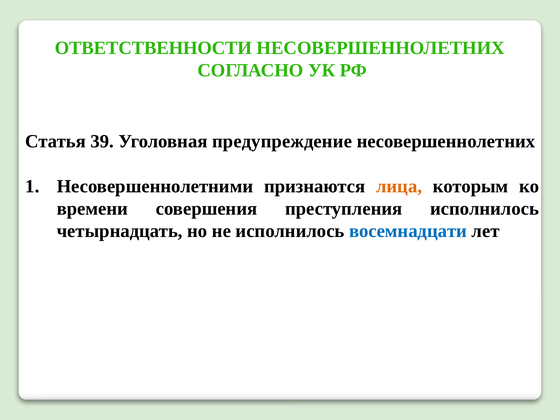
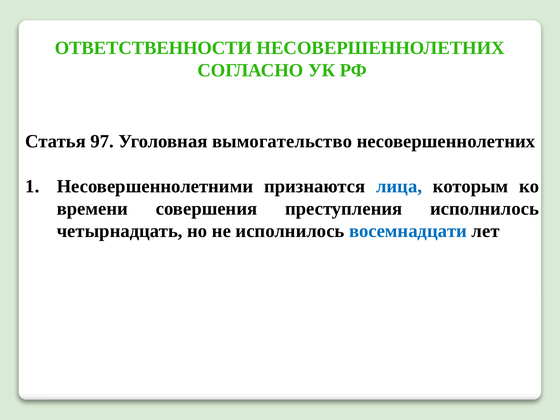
39: 39 -> 97
предупреждение: предупреждение -> вымогательство
лица colour: orange -> blue
